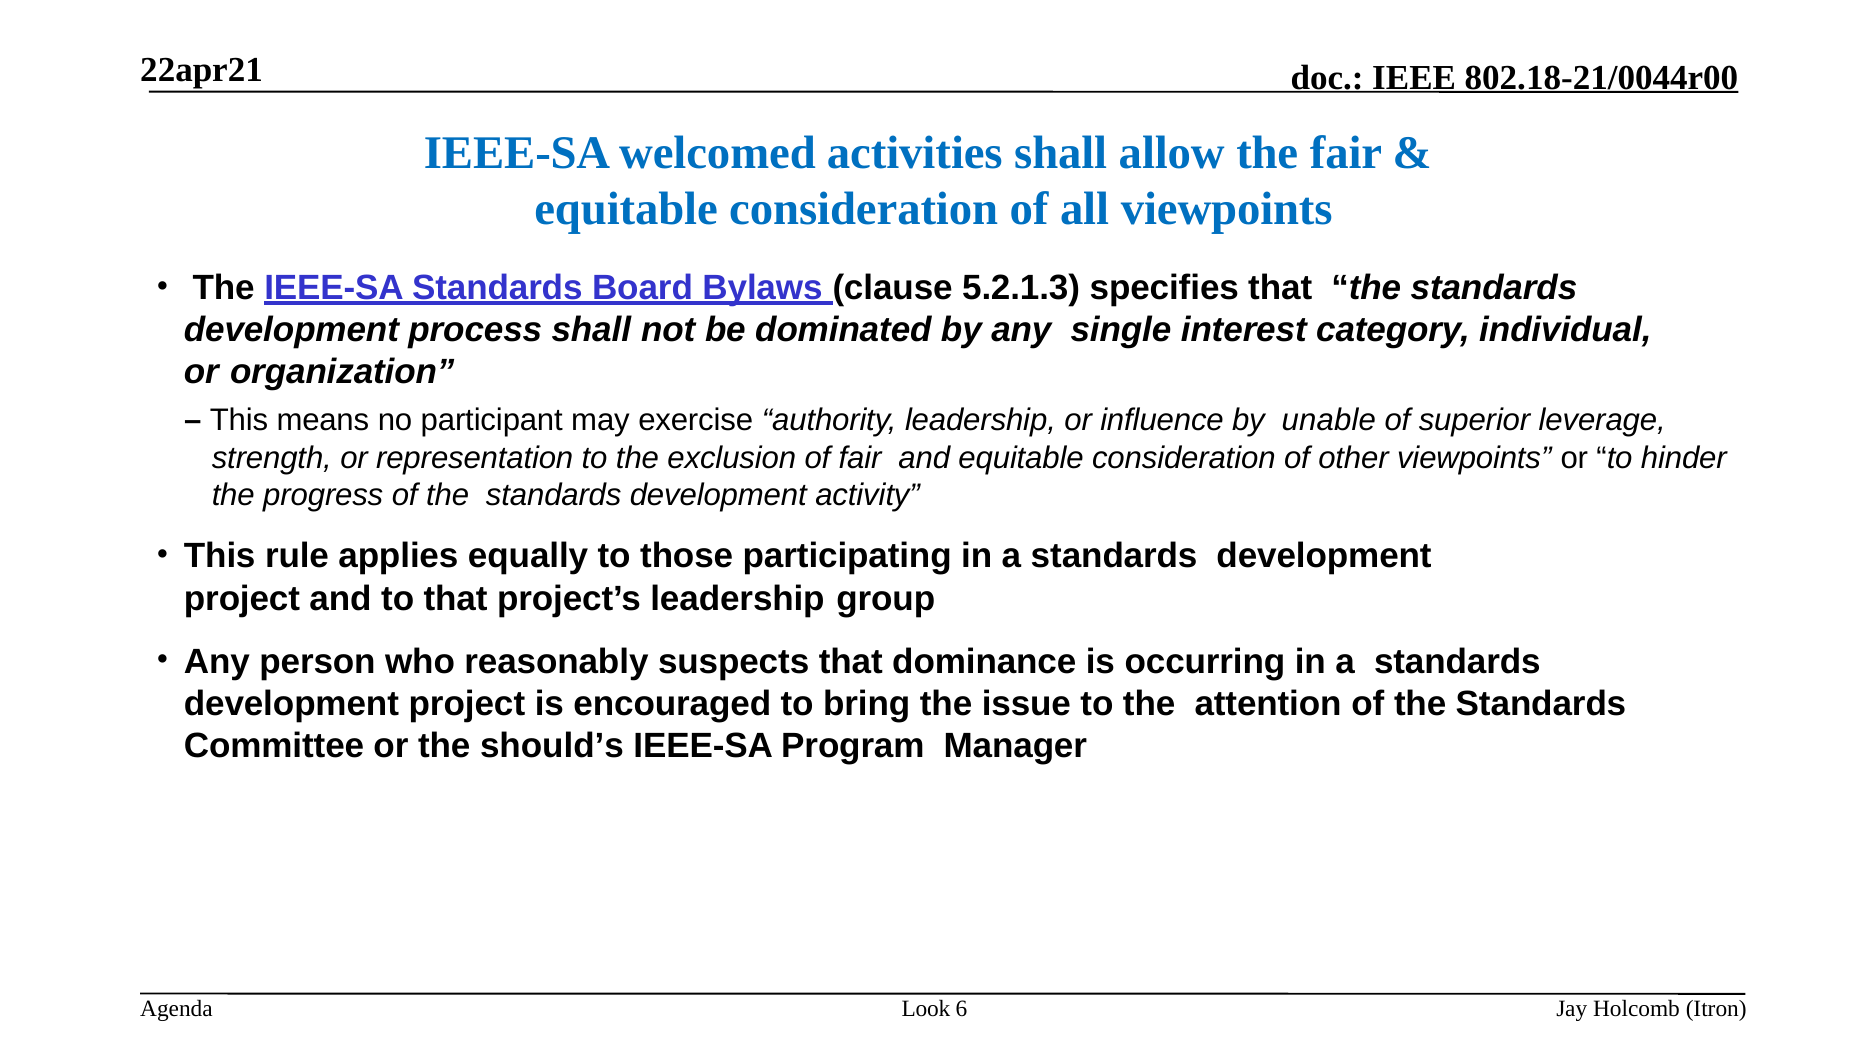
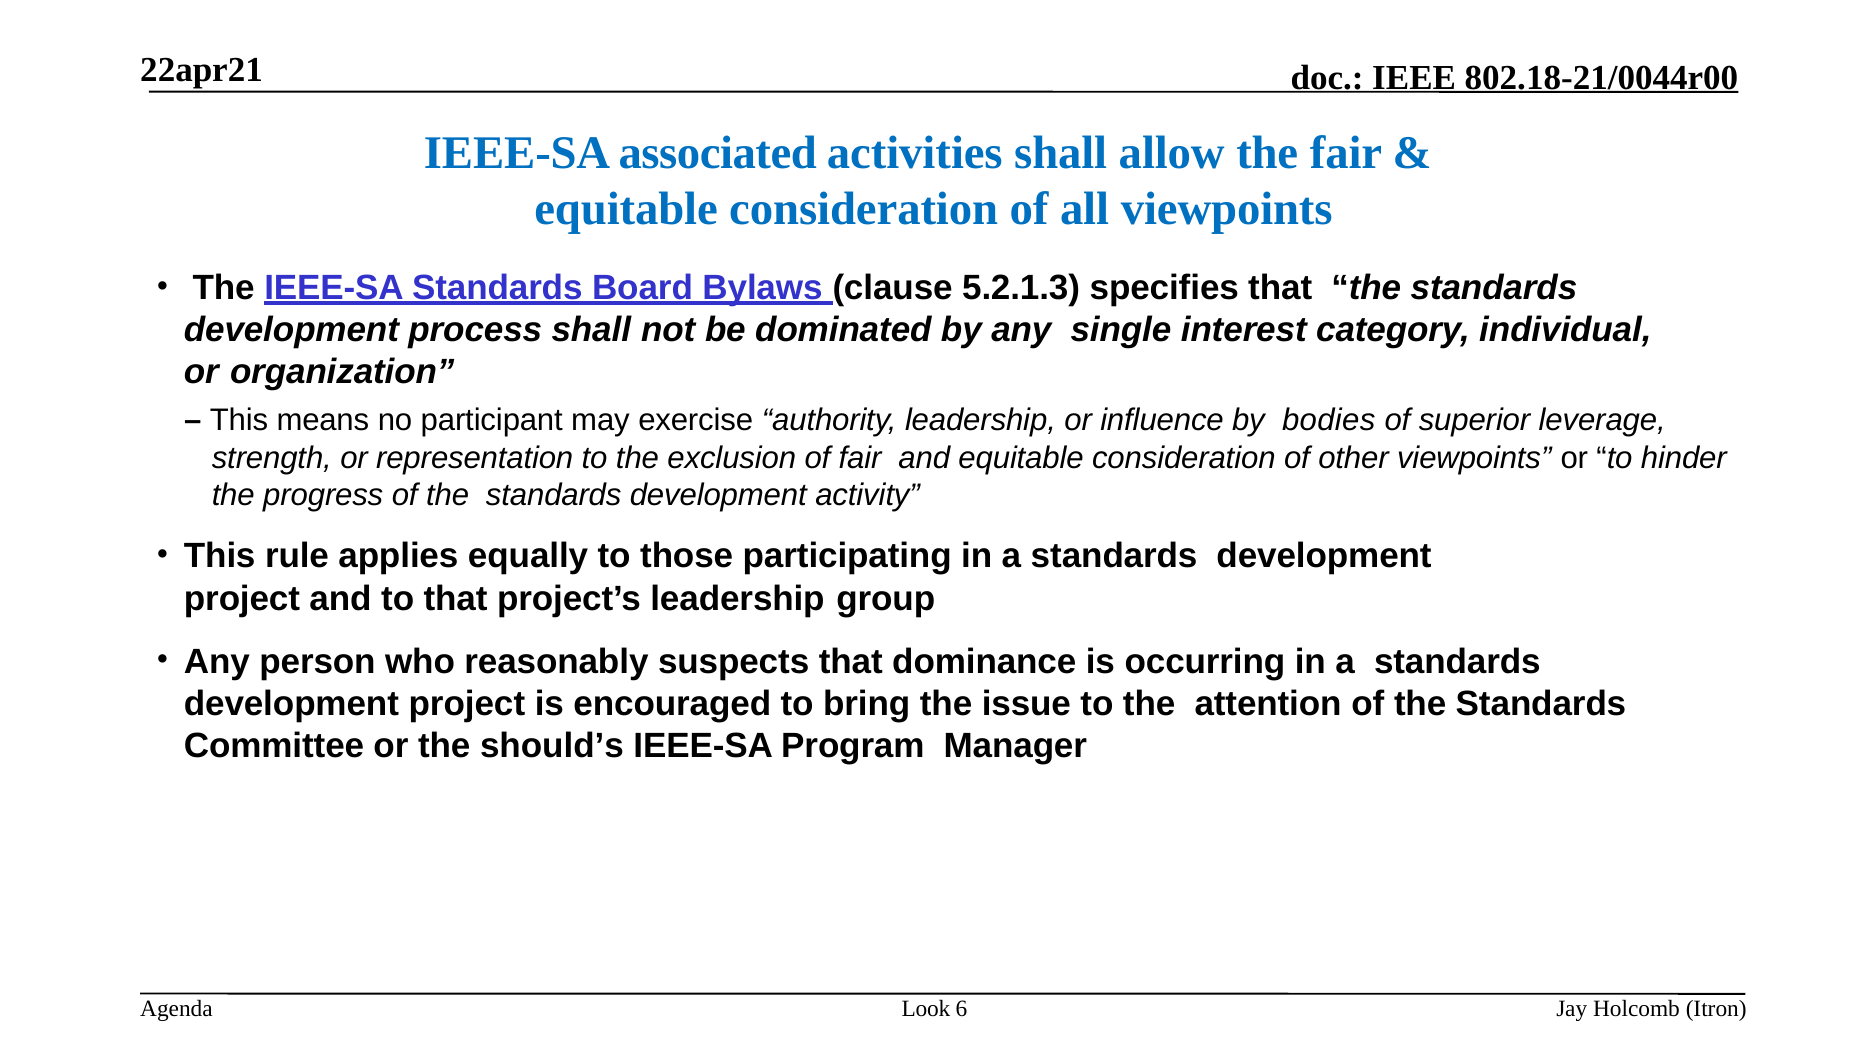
welcomed: welcomed -> associated
unable: unable -> bodies
